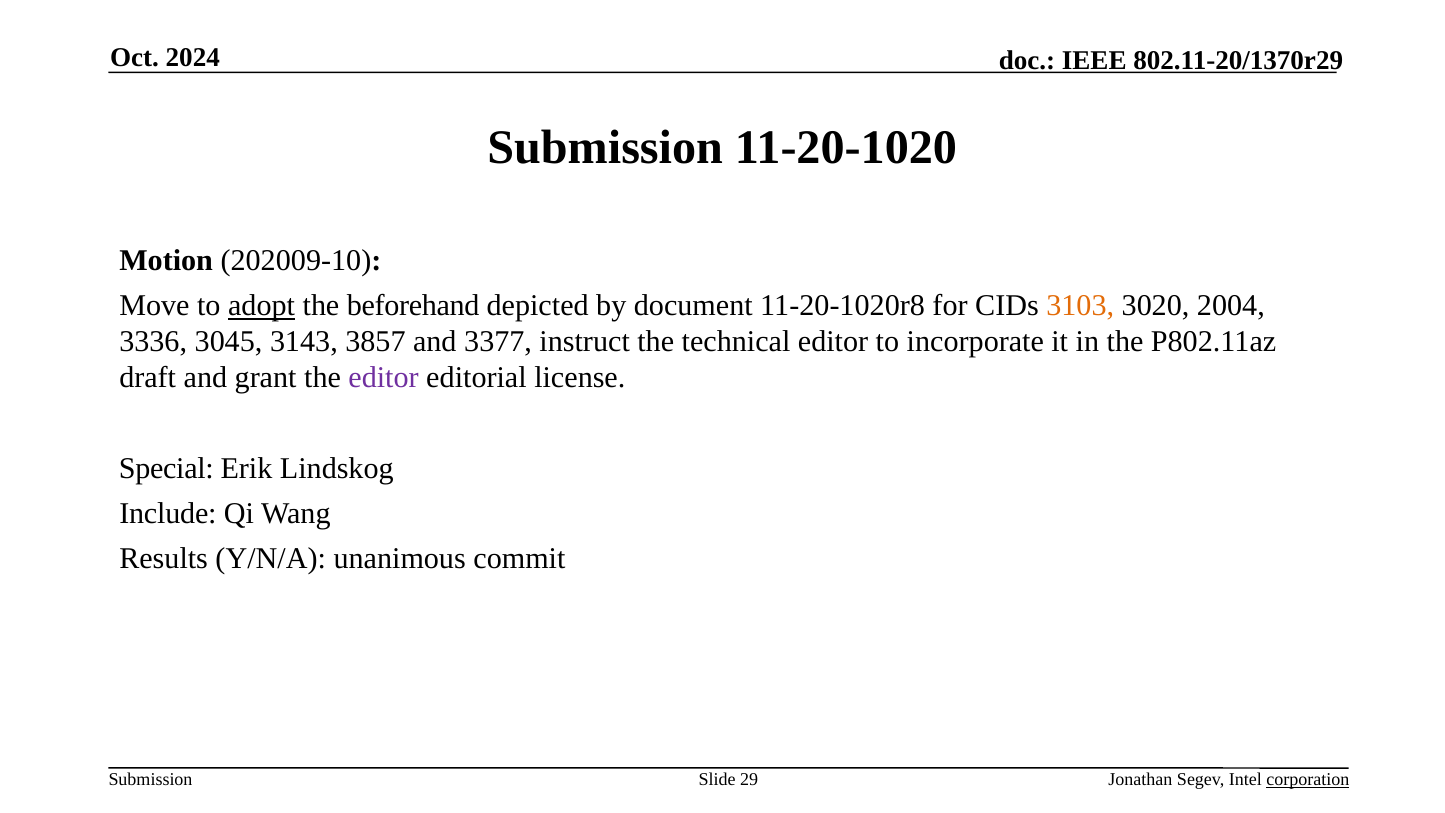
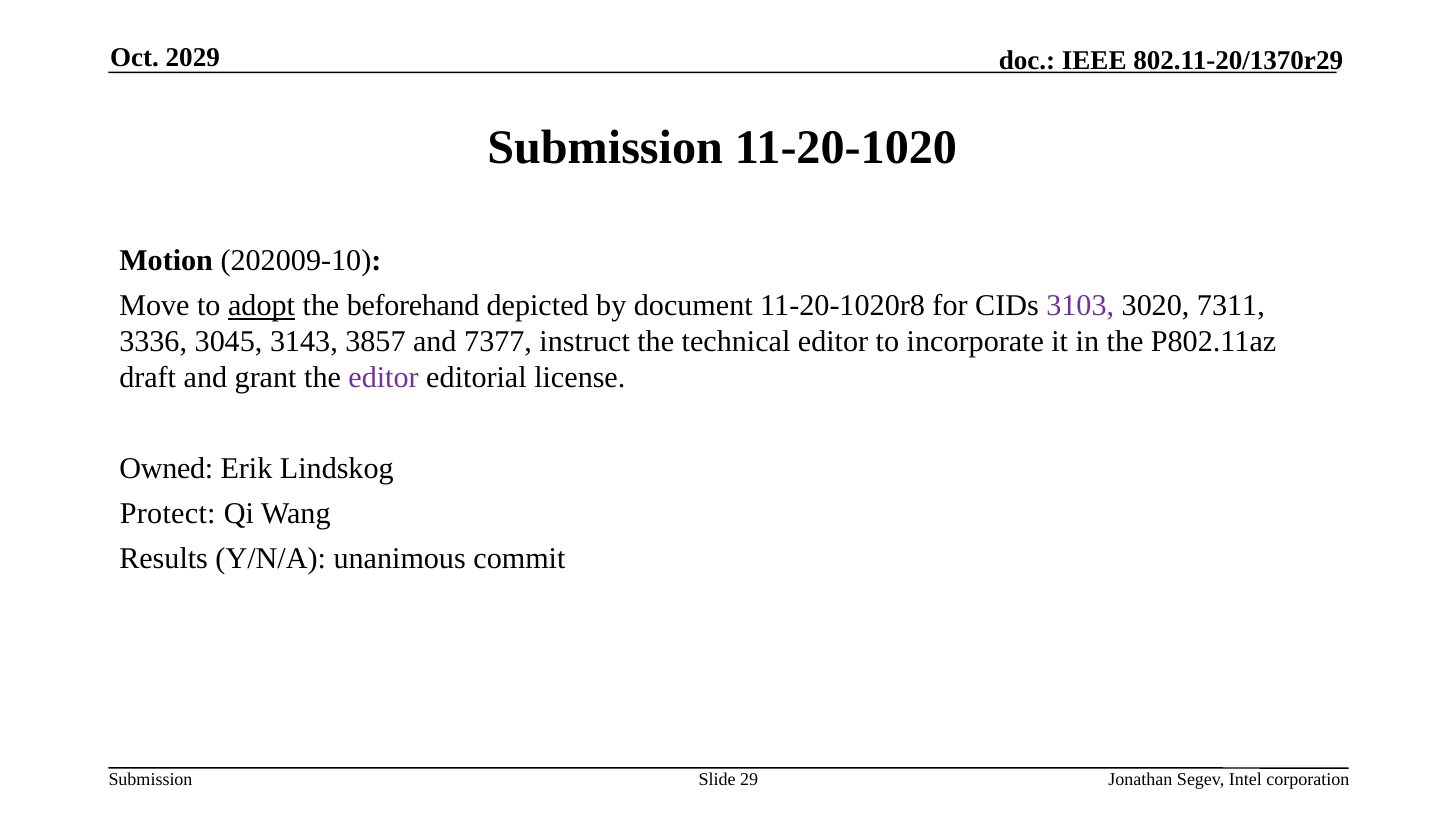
2024: 2024 -> 2029
3103 colour: orange -> purple
2004: 2004 -> 7311
3377: 3377 -> 7377
Special: Special -> Owned
Include: Include -> Protect
corporation underline: present -> none
